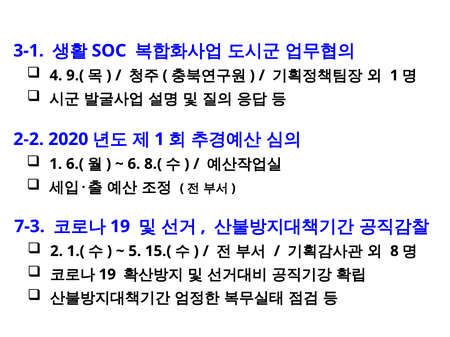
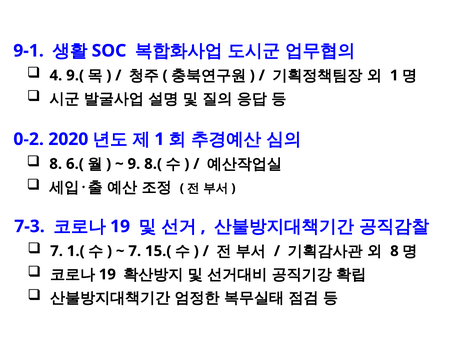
3-1: 3-1 -> 9-1
2-2: 2-2 -> 0-2
1 at (56, 164): 1 -> 8
6: 6 -> 9
2 at (57, 251): 2 -> 7
5 at (135, 251): 5 -> 7
